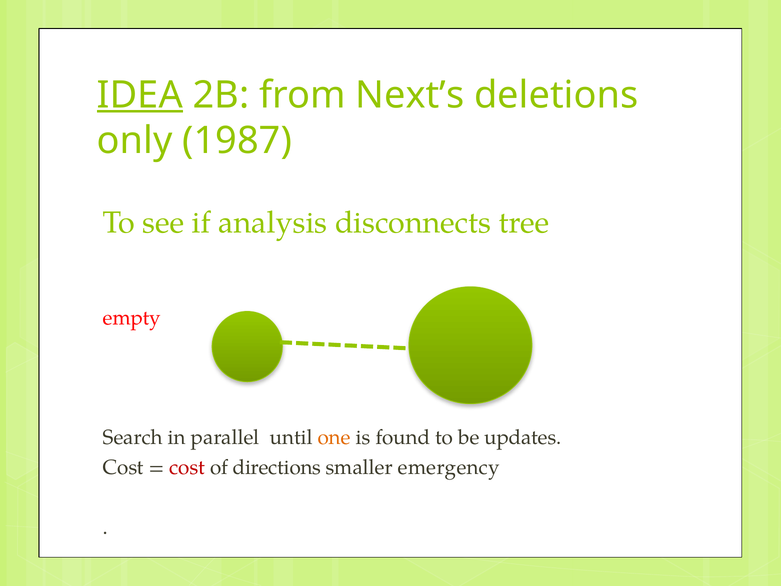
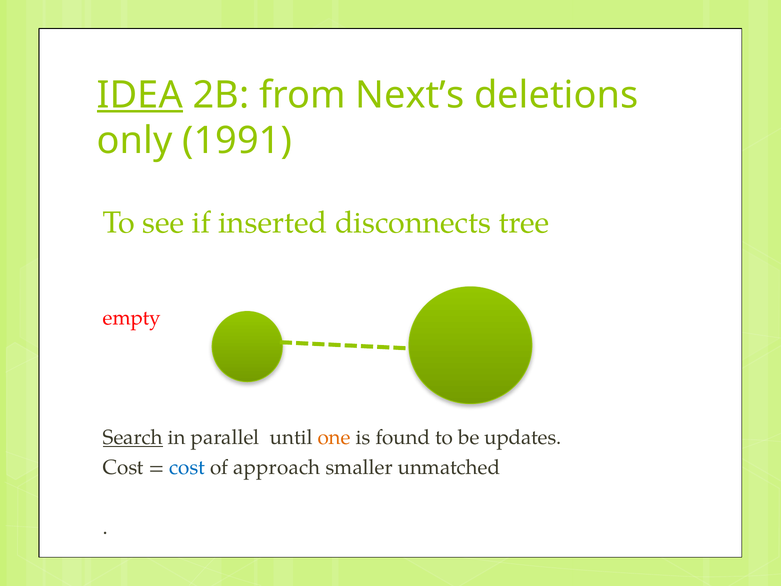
1987: 1987 -> 1991
analysis: analysis -> inserted
Search at (133, 437) underline: none -> present
cost at (187, 467) colour: red -> blue
directions: directions -> approach
emergency: emergency -> unmatched
